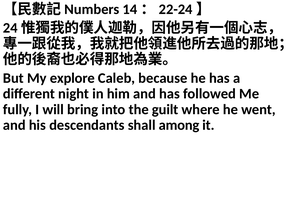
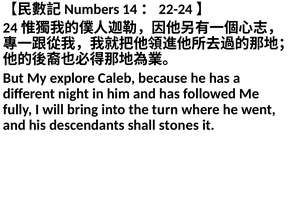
guilt: guilt -> turn
among: among -> stones
